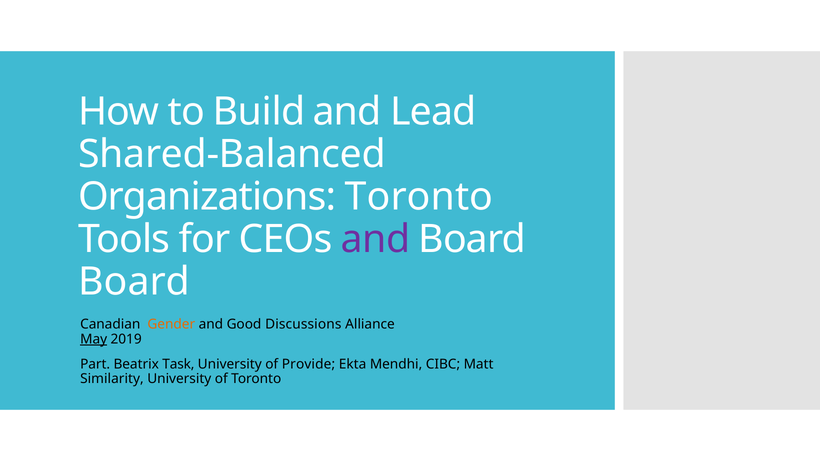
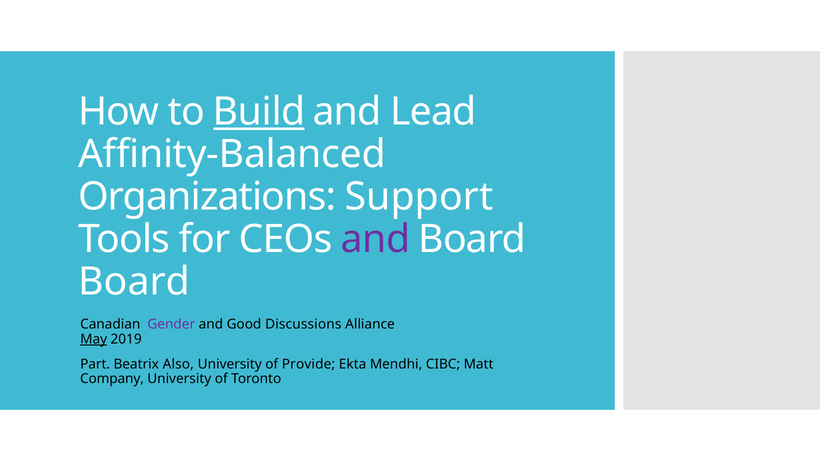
Build underline: none -> present
Shared-Balanced: Shared-Balanced -> Affinity-Balanced
Organizations Toronto: Toronto -> Support
Gender colour: orange -> purple
Task: Task -> Also
Similarity: Similarity -> Company
